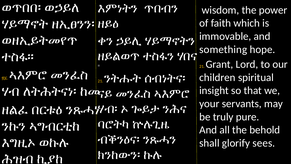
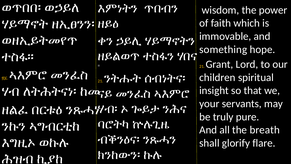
behold: behold -> breath
sees: sees -> flare
